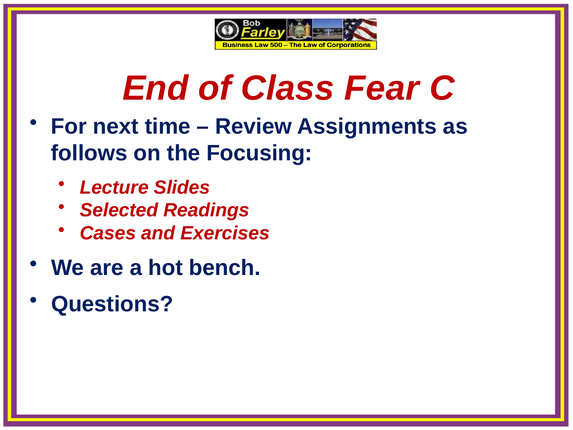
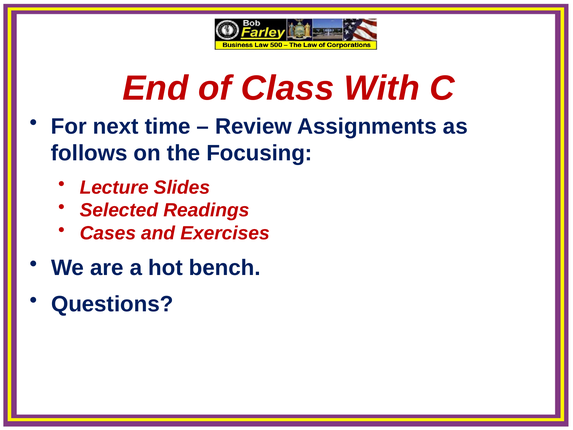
Fear: Fear -> With
